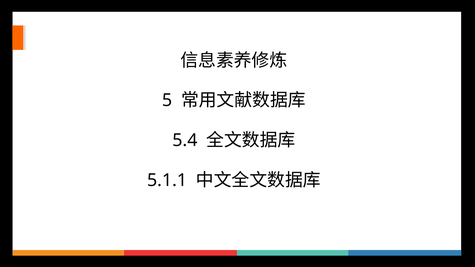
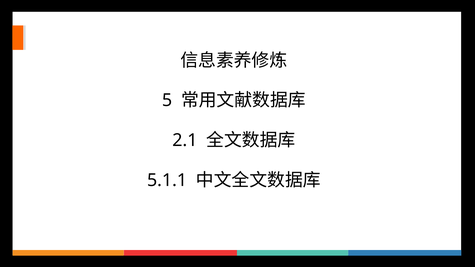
5.4: 5.4 -> 2.1
